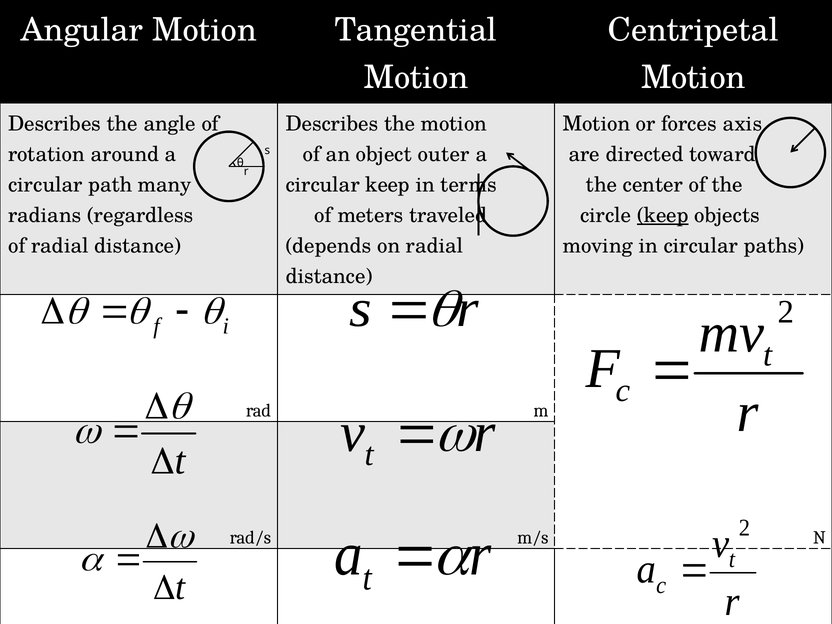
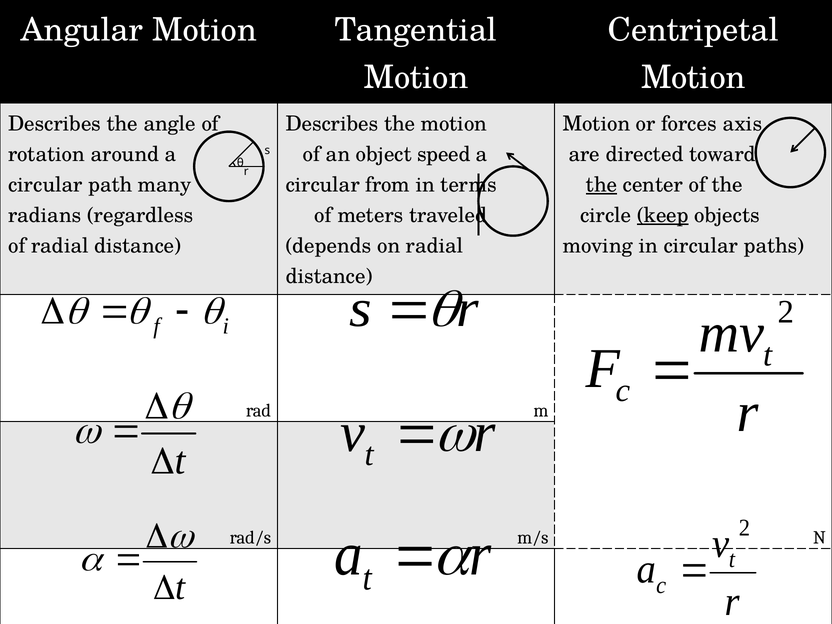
outer: outer -> speed
circular keep: keep -> from
the at (602, 185) underline: none -> present
